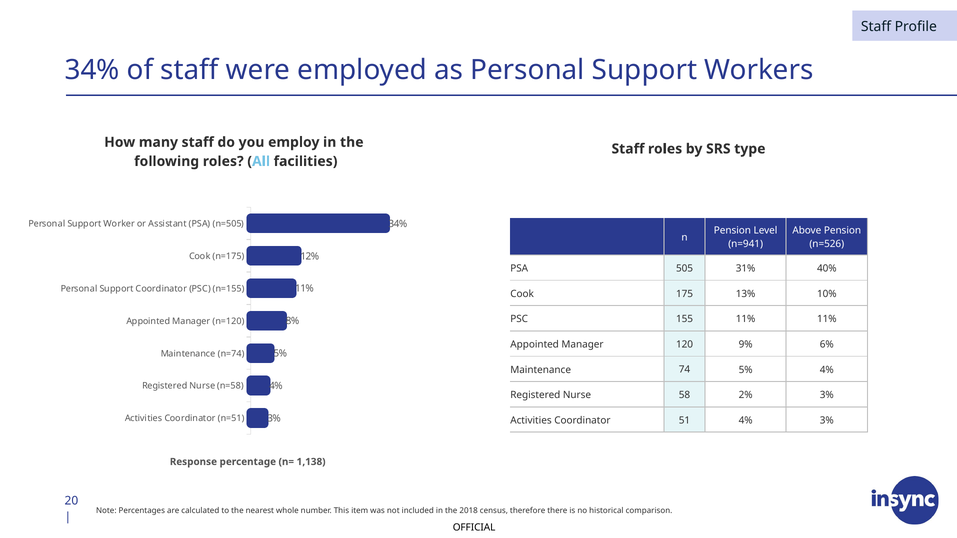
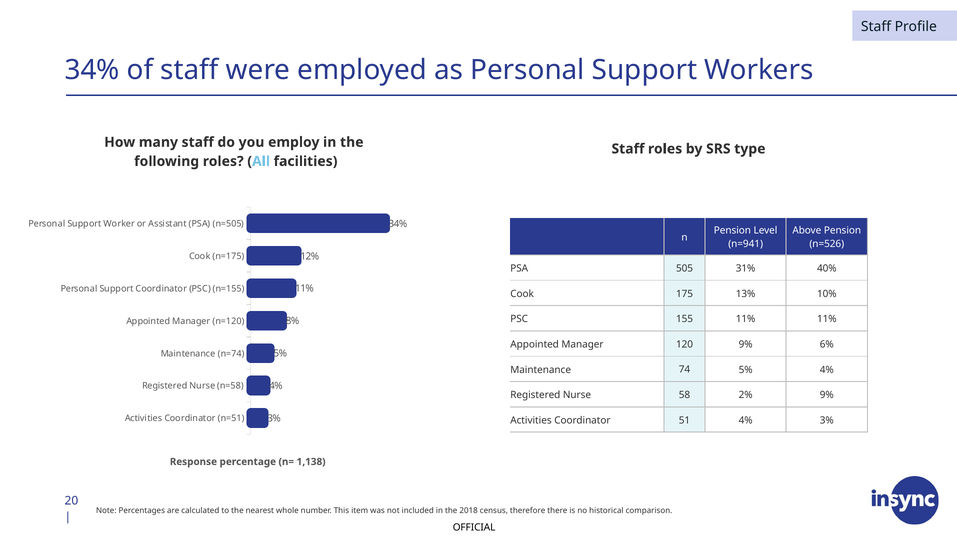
2% 3%: 3% -> 9%
